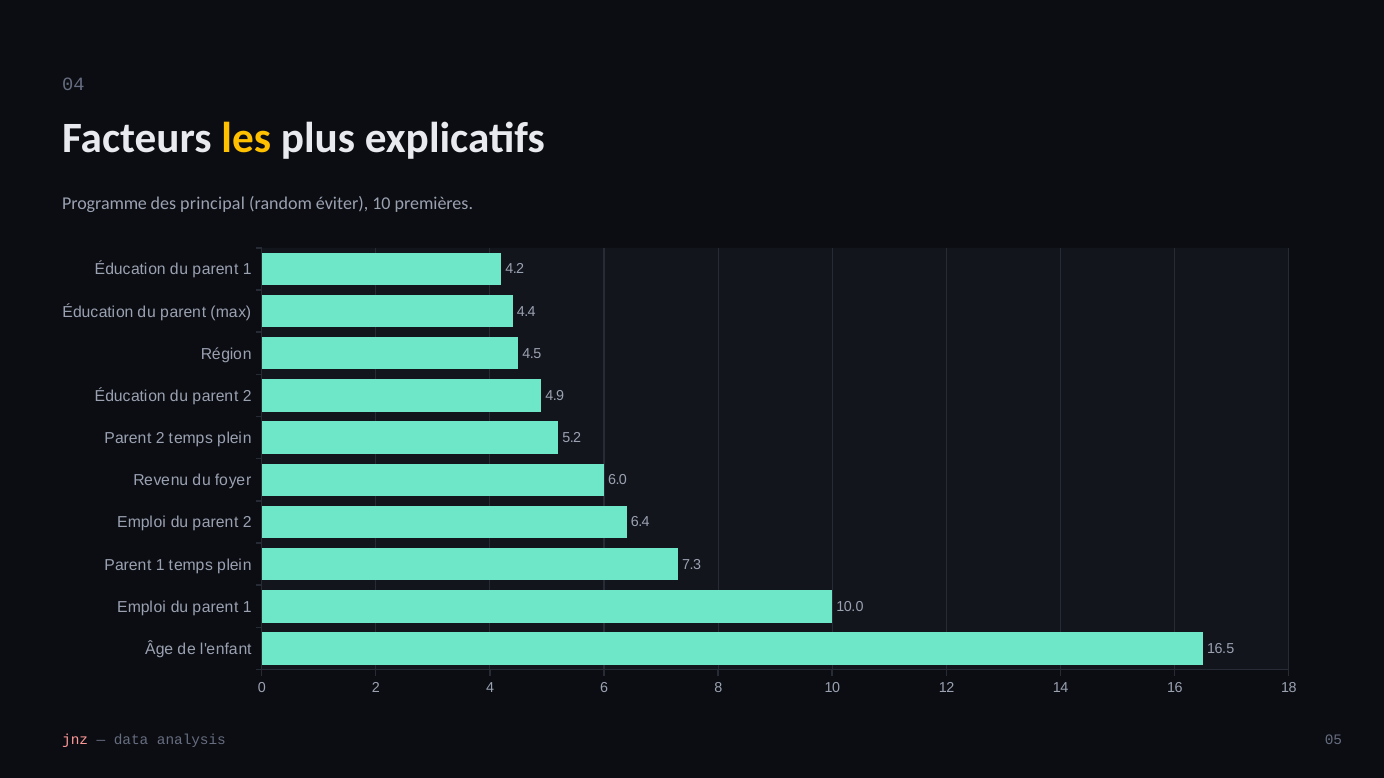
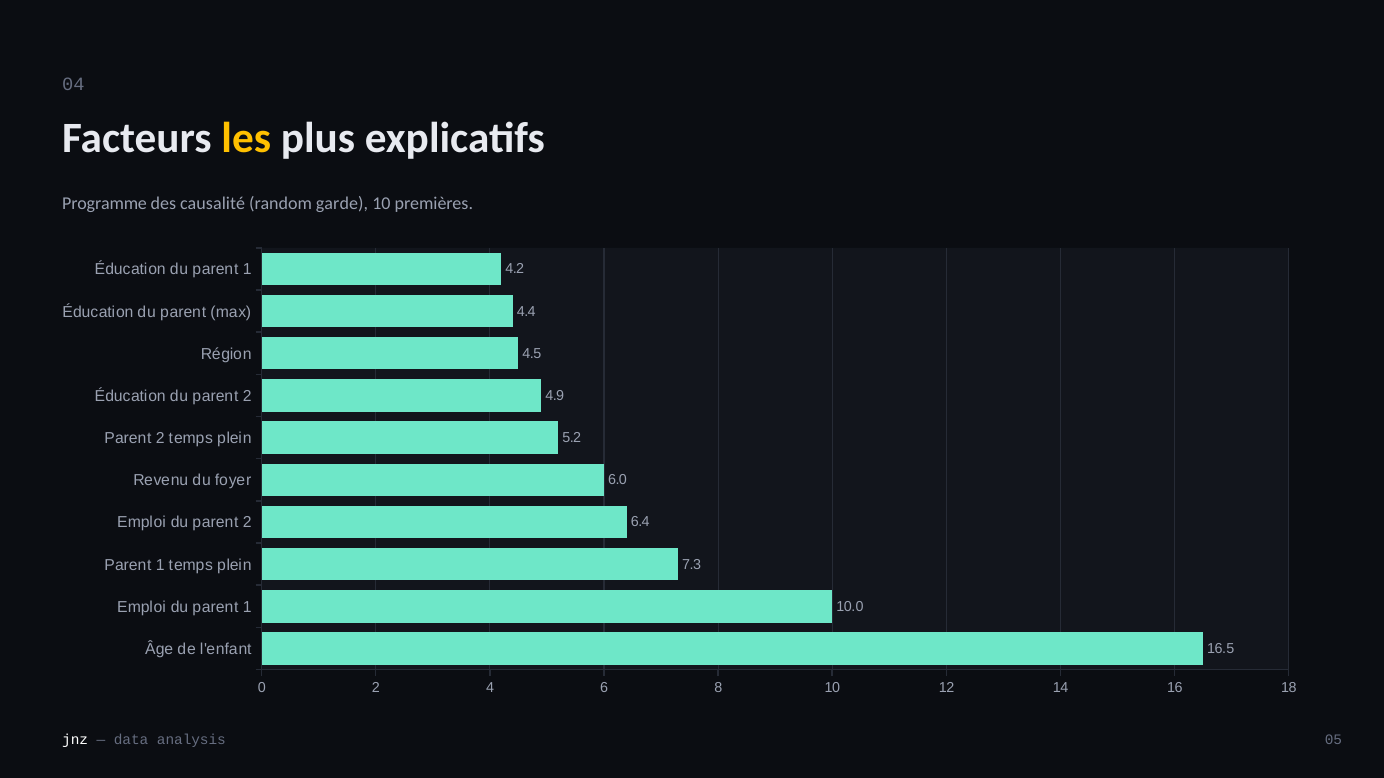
principal: principal -> causalité
éviter: éviter -> garde
jnz colour: pink -> white
